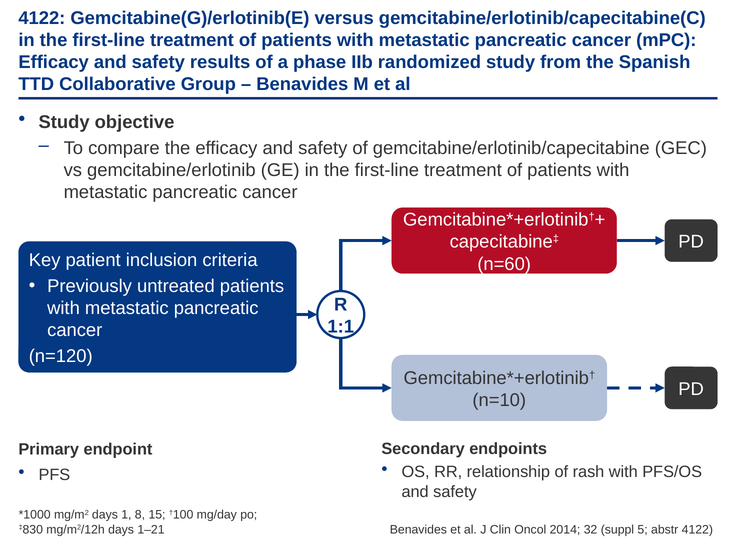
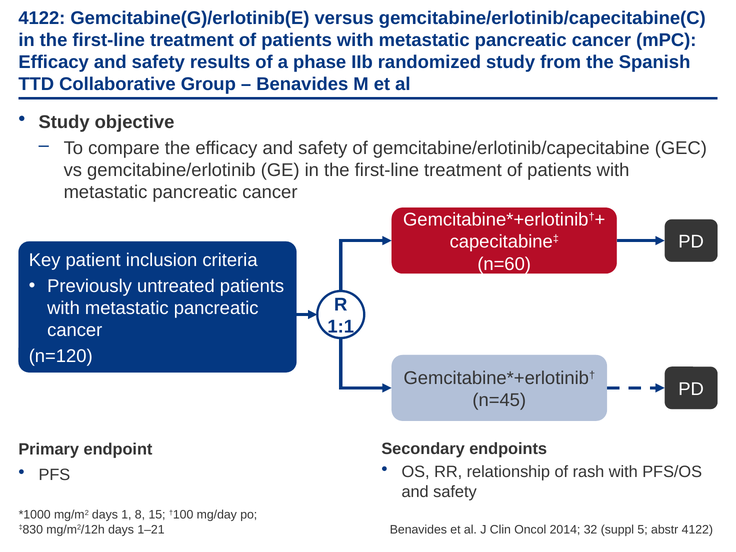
n=10: n=10 -> n=45
